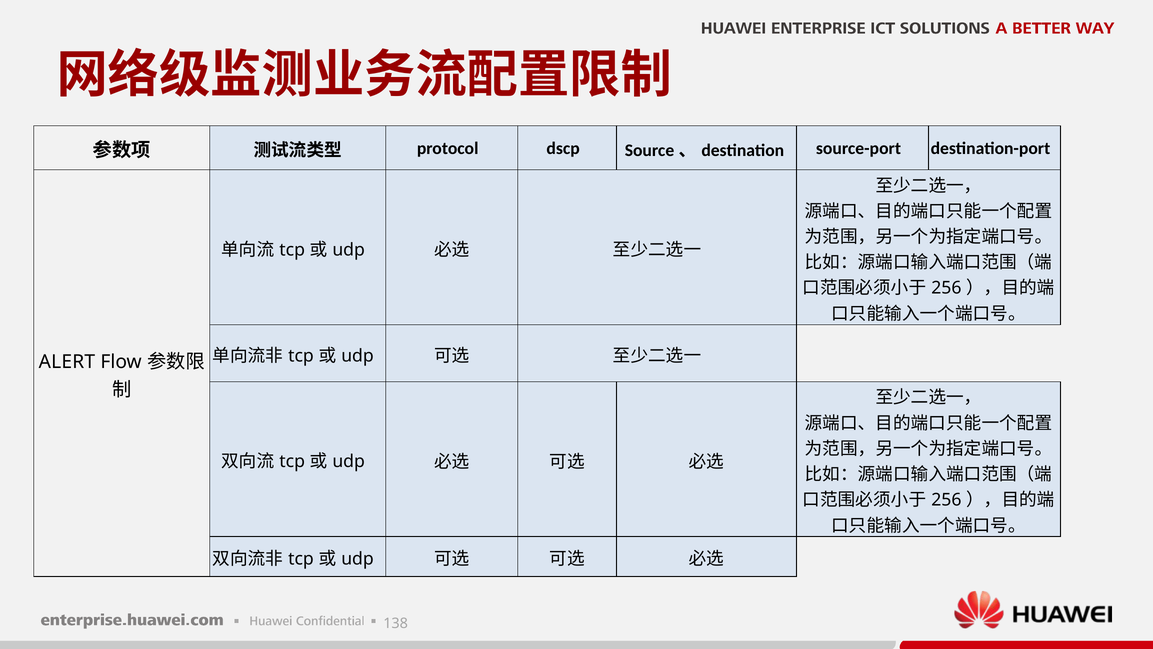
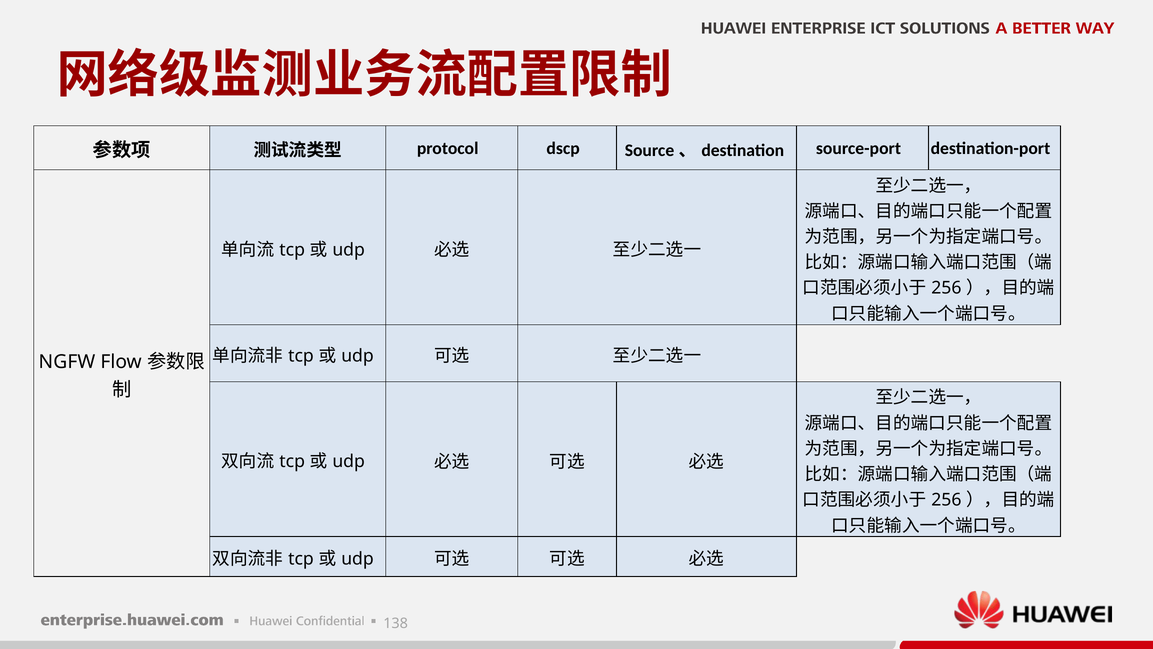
ALERT: ALERT -> NGFW
